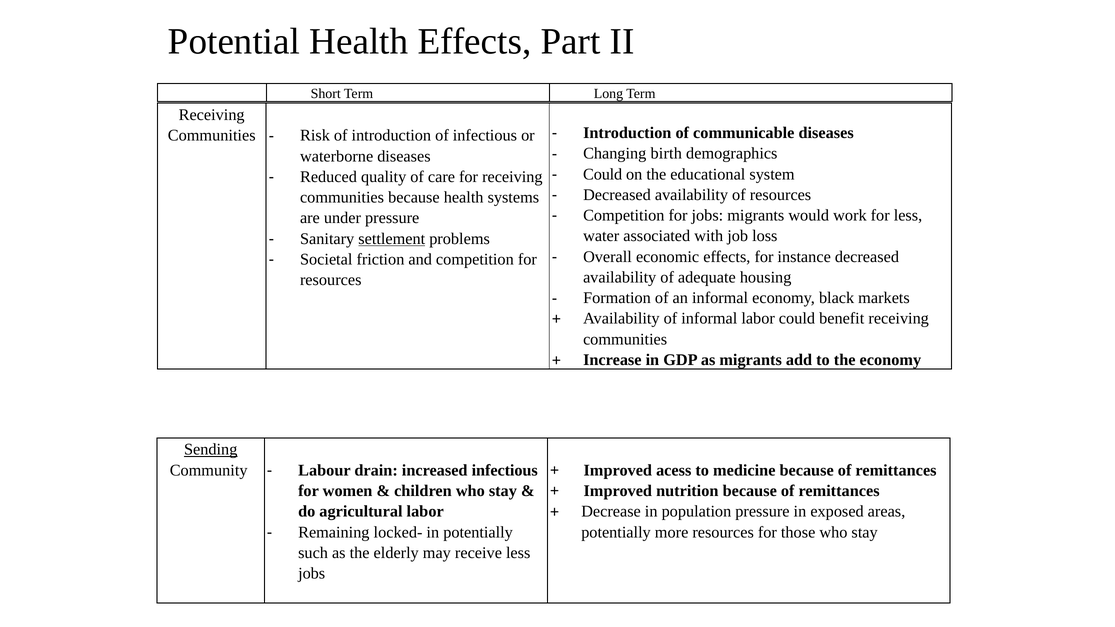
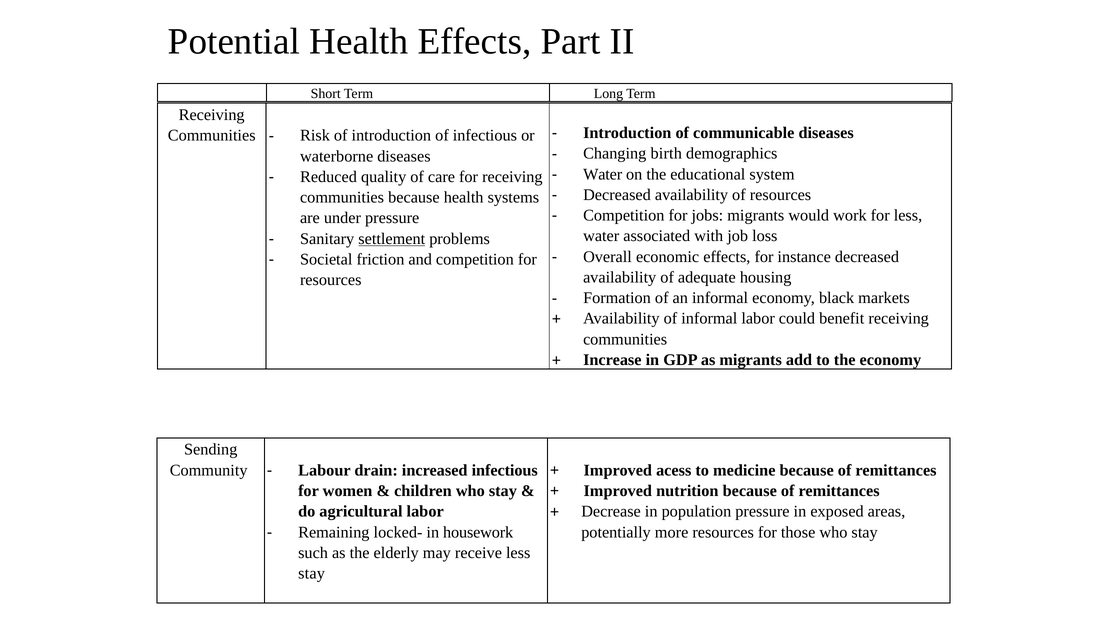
Could at (603, 174): Could -> Water
Sending underline: present -> none
in potentially: potentially -> housework
jobs at (312, 574): jobs -> stay
